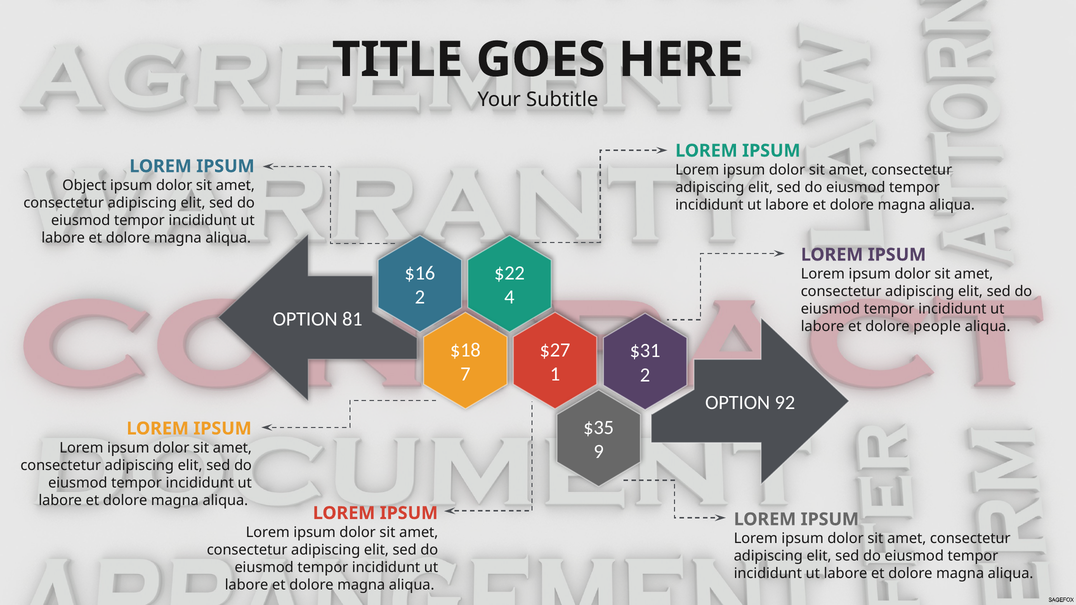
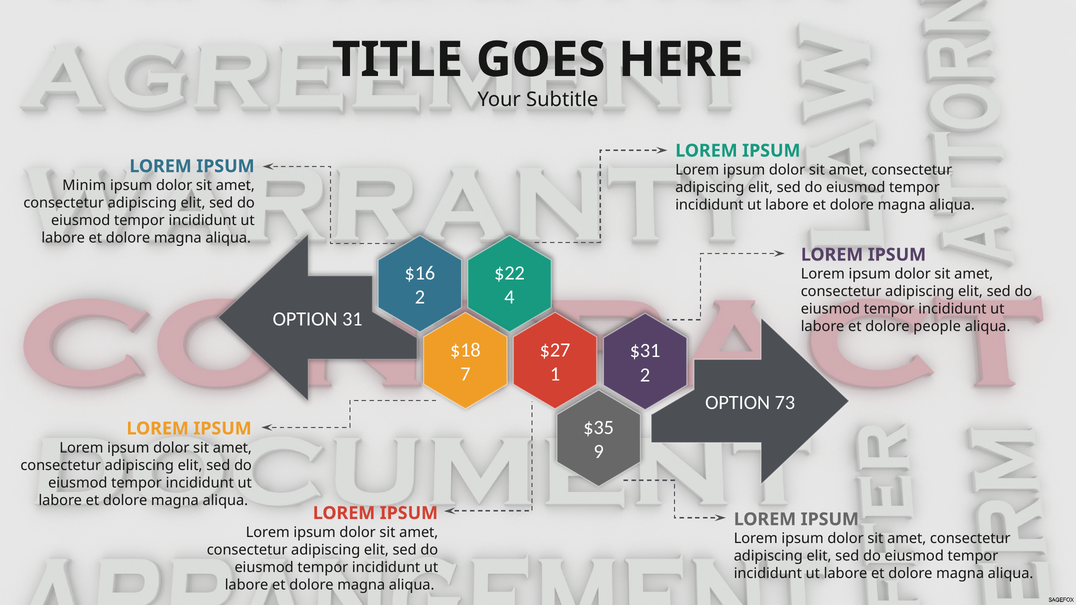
Object: Object -> Minim
81: 81 -> 31
92: 92 -> 73
